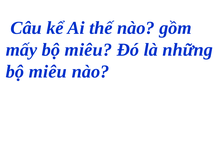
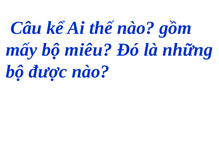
miêu at (48, 72): miêu -> được
